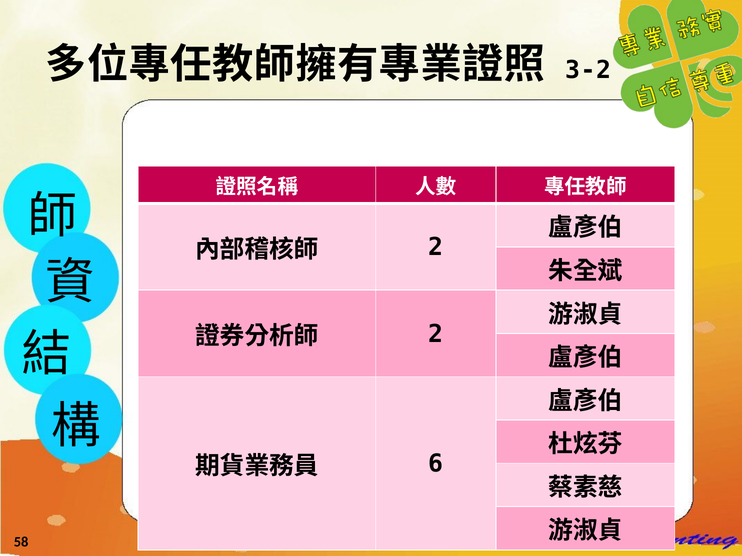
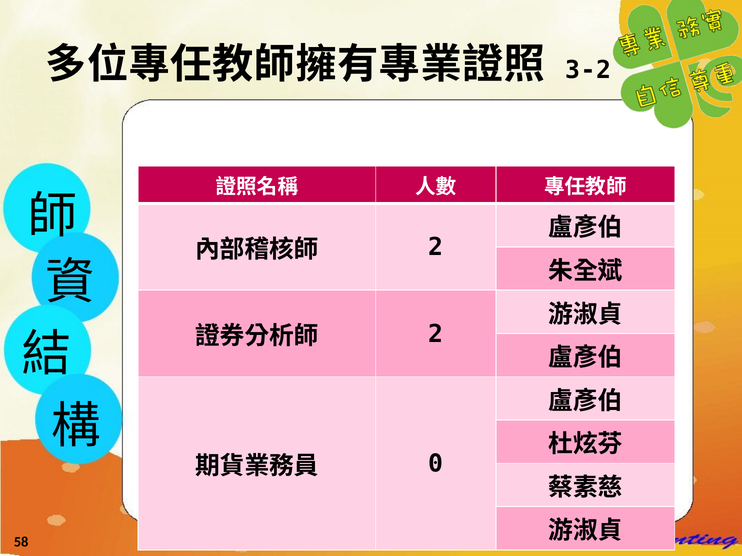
6: 6 -> 0
